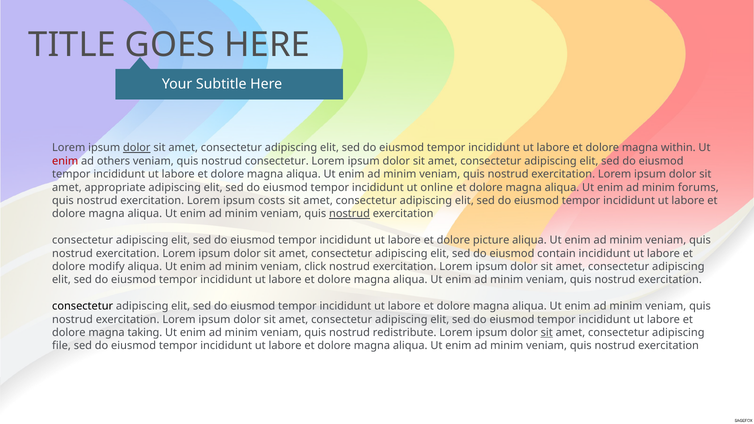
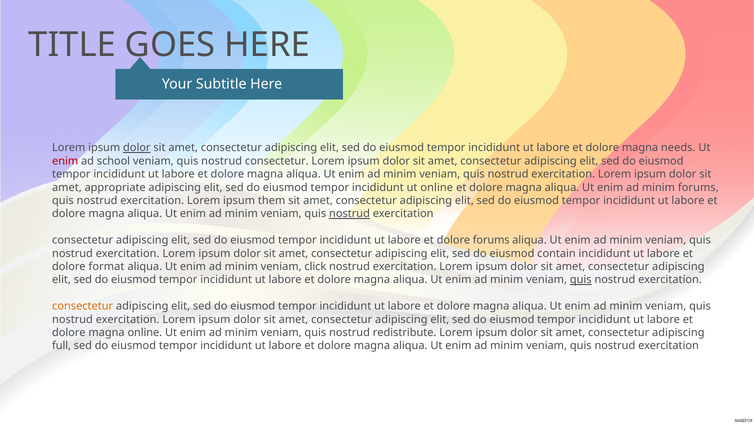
within: within -> needs
others: others -> school
costs: costs -> them
dolore picture: picture -> forums
modify: modify -> format
quis at (581, 280) underline: none -> present
consectetur at (83, 306) colour: black -> orange
magna taking: taking -> online
sit at (547, 333) underline: present -> none
file: file -> full
